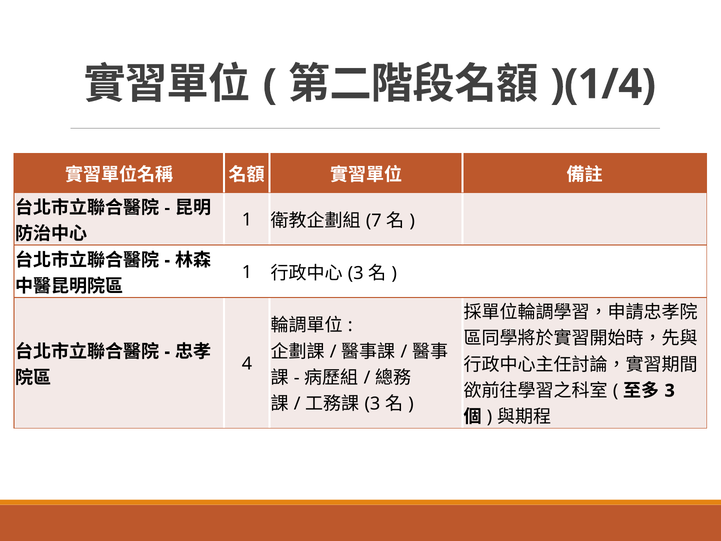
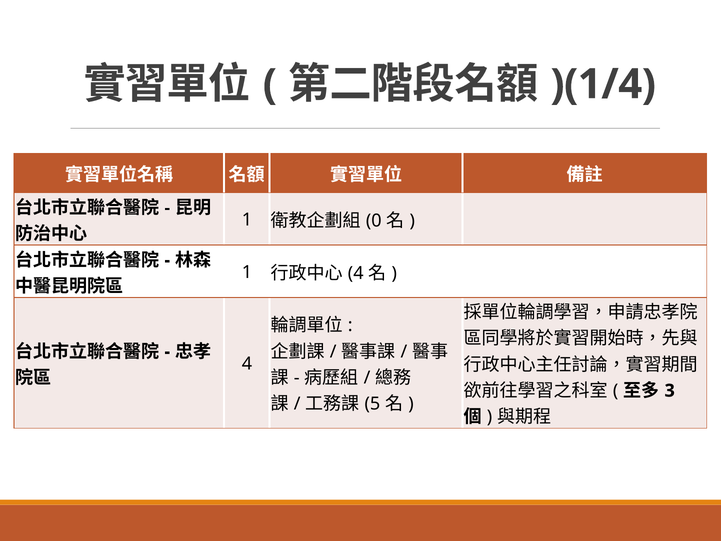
7: 7 -> 0
3 at (356, 273): 3 -> 4
3 at (372, 404): 3 -> 5
